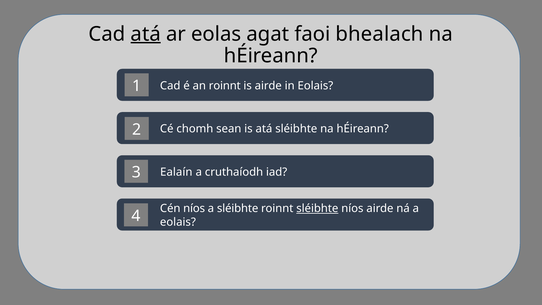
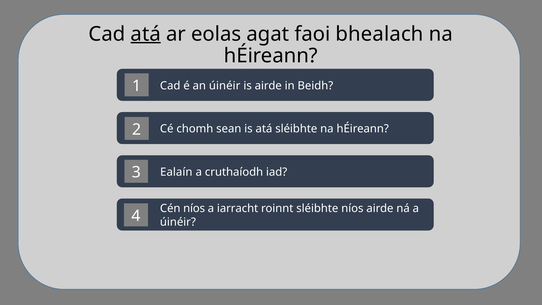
an roinnt: roinnt -> úinéir
in Eolais: Eolais -> Beidh
a sléibhte: sléibhte -> iarracht
sléibhte at (317, 208) underline: present -> none
eolais at (178, 222): eolais -> úinéir
